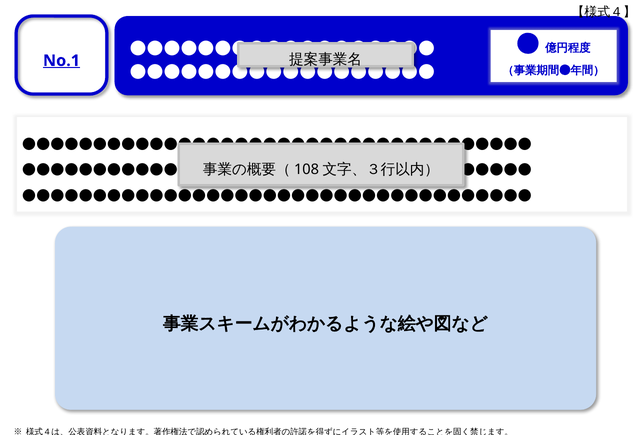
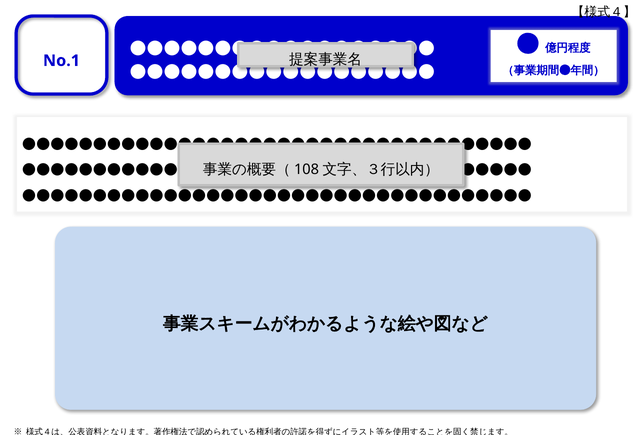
No.1 underline: present -> none
